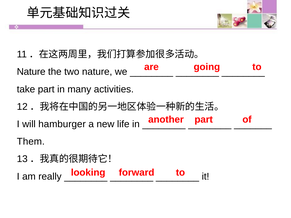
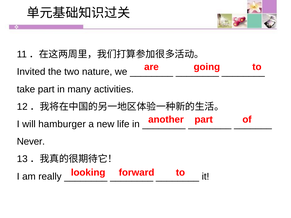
Nature at (31, 72): Nature -> Invited
Them: Them -> Never
